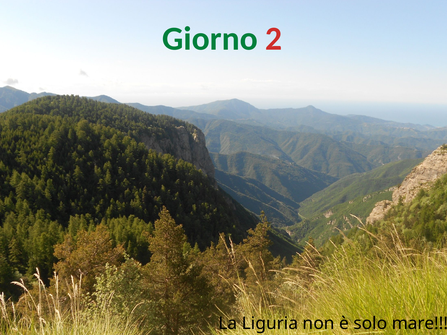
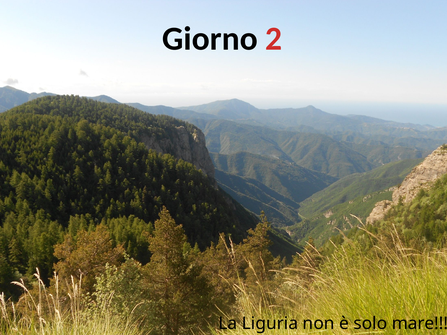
Giorno colour: green -> black
